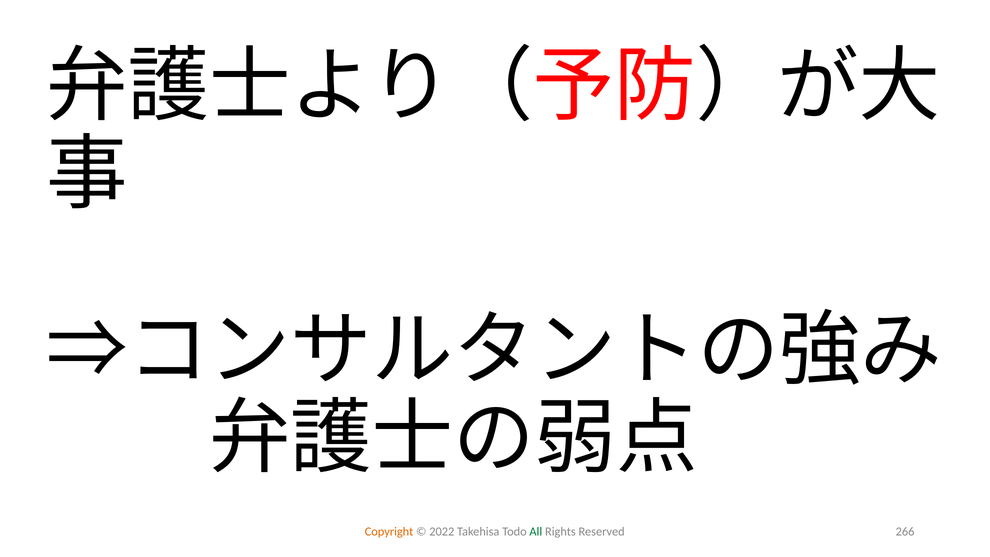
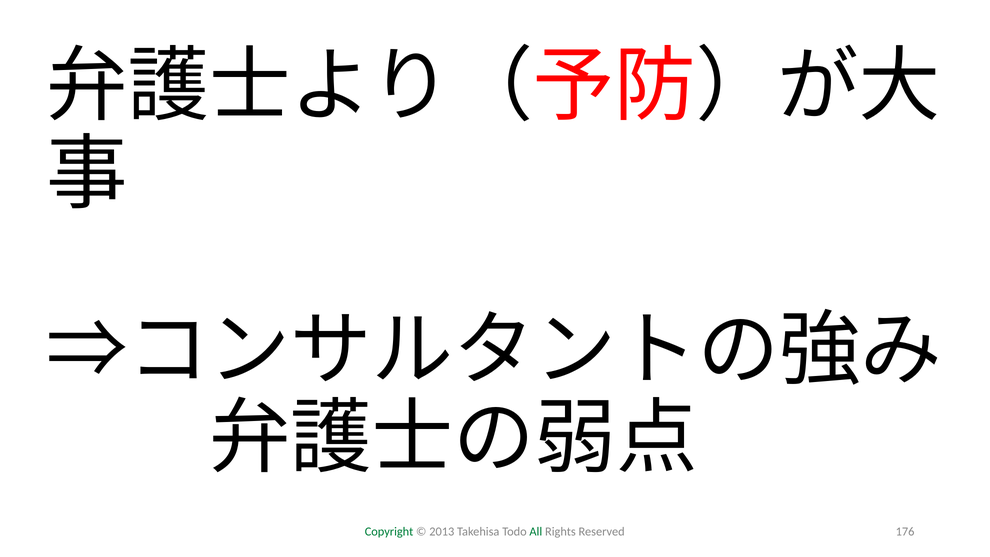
Copyright colour: orange -> green
2022: 2022 -> 2013
266: 266 -> 176
